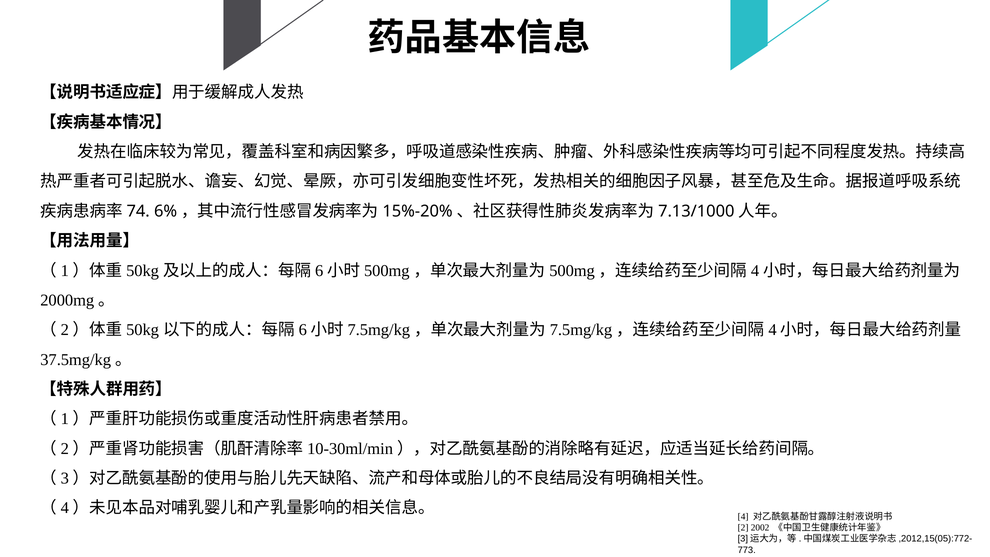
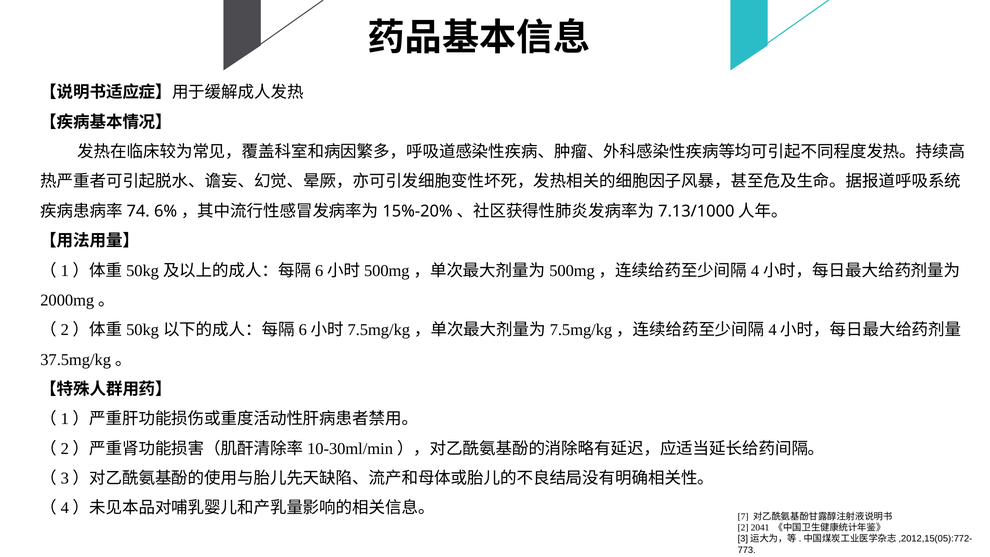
4: 4 -> 7
2002: 2002 -> 2041
